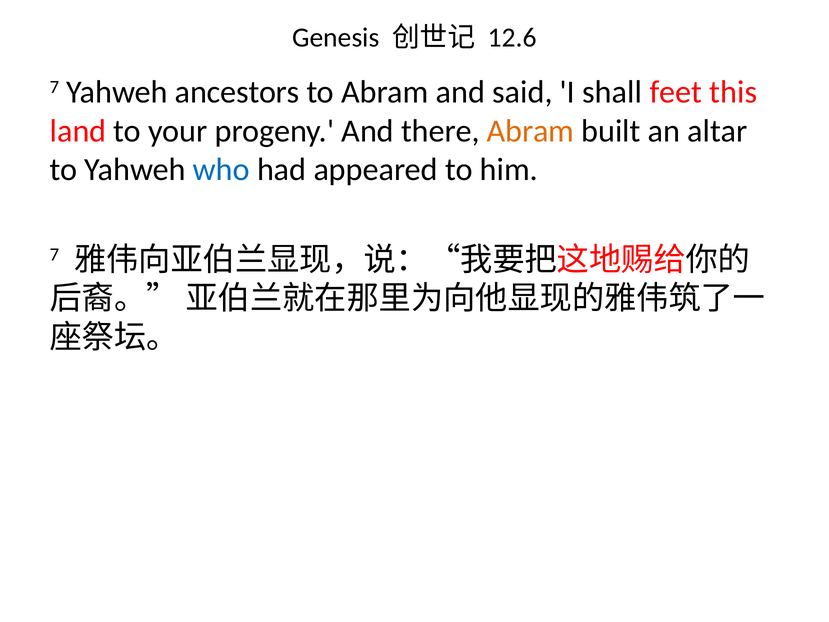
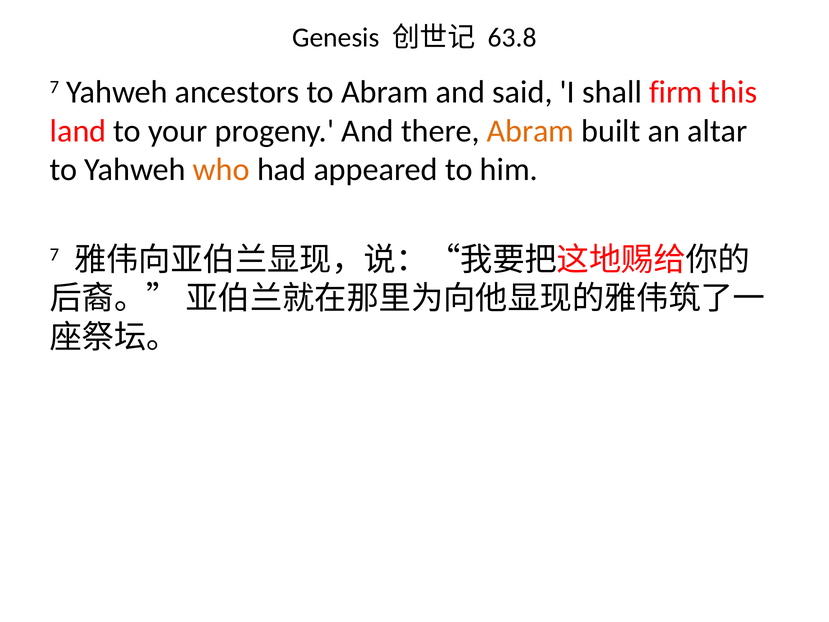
12.6: 12.6 -> 63.8
feet: feet -> firm
who colour: blue -> orange
